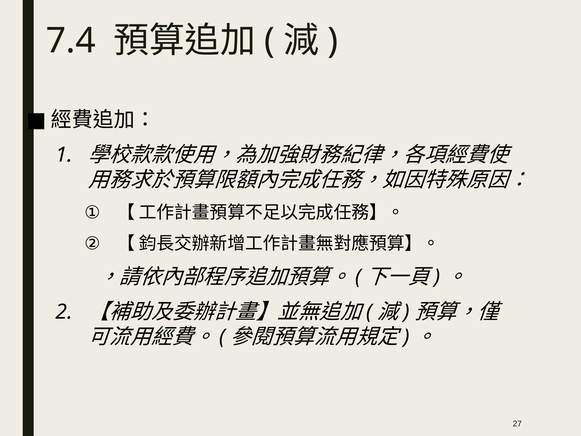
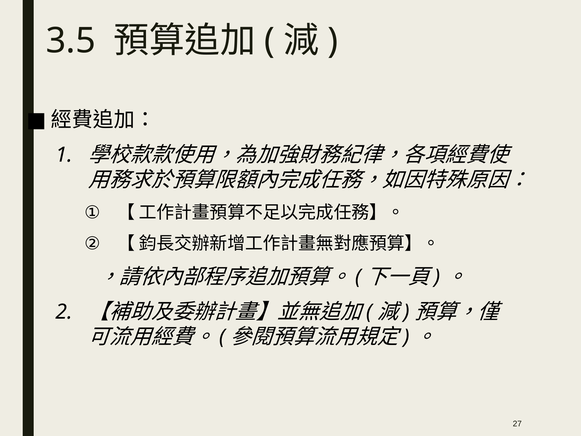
7.4: 7.4 -> 3.5
